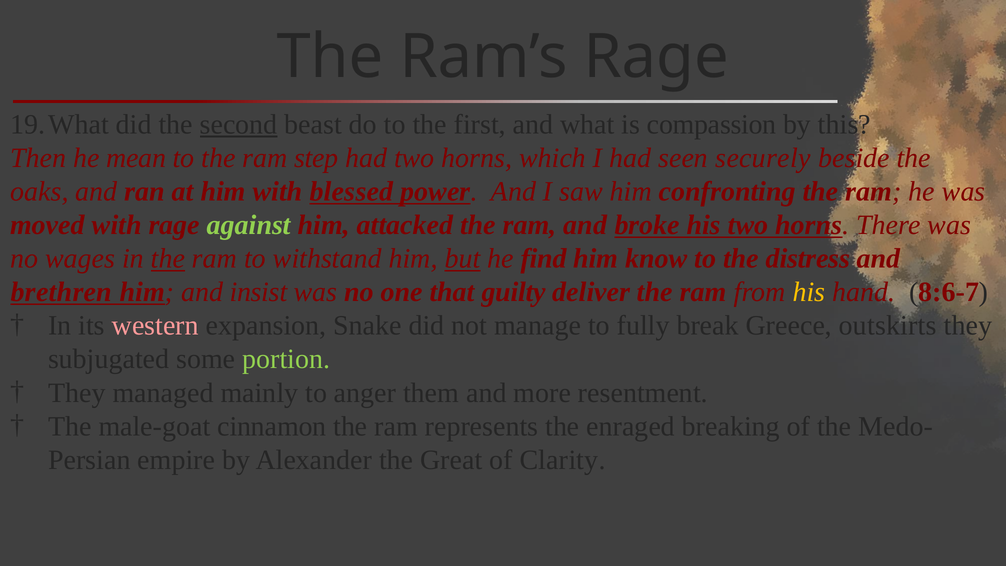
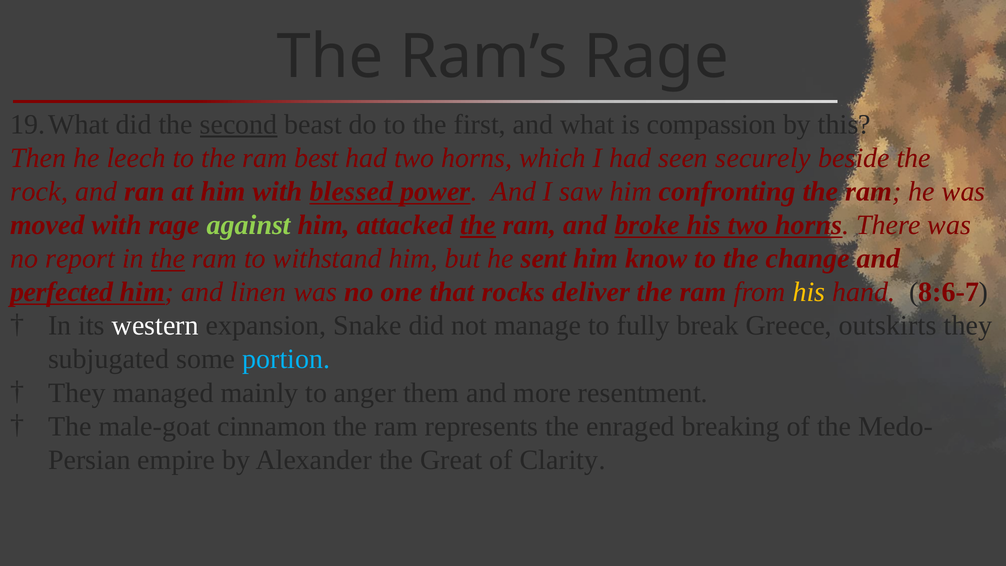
mean: mean -> leech
step: step -> best
oaks: oaks -> rock
the at (478, 225) underline: none -> present
wages: wages -> report
but underline: present -> none
find: find -> sent
distress: distress -> change
brethren: brethren -> perfected
insist: insist -> linen
guilty: guilty -> rocks
western colour: pink -> white
portion colour: light green -> light blue
